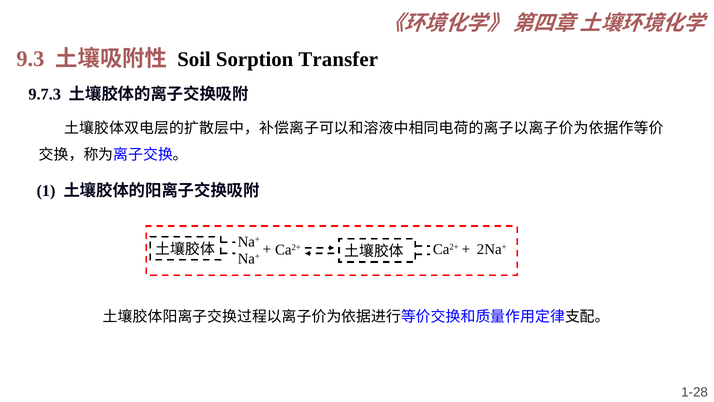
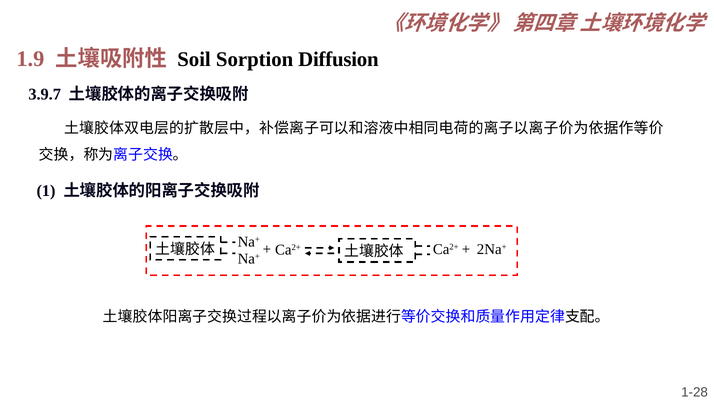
9.3: 9.3 -> 1.9
Transfer: Transfer -> Diffusion
9.7.3: 9.7.3 -> 3.9.7
